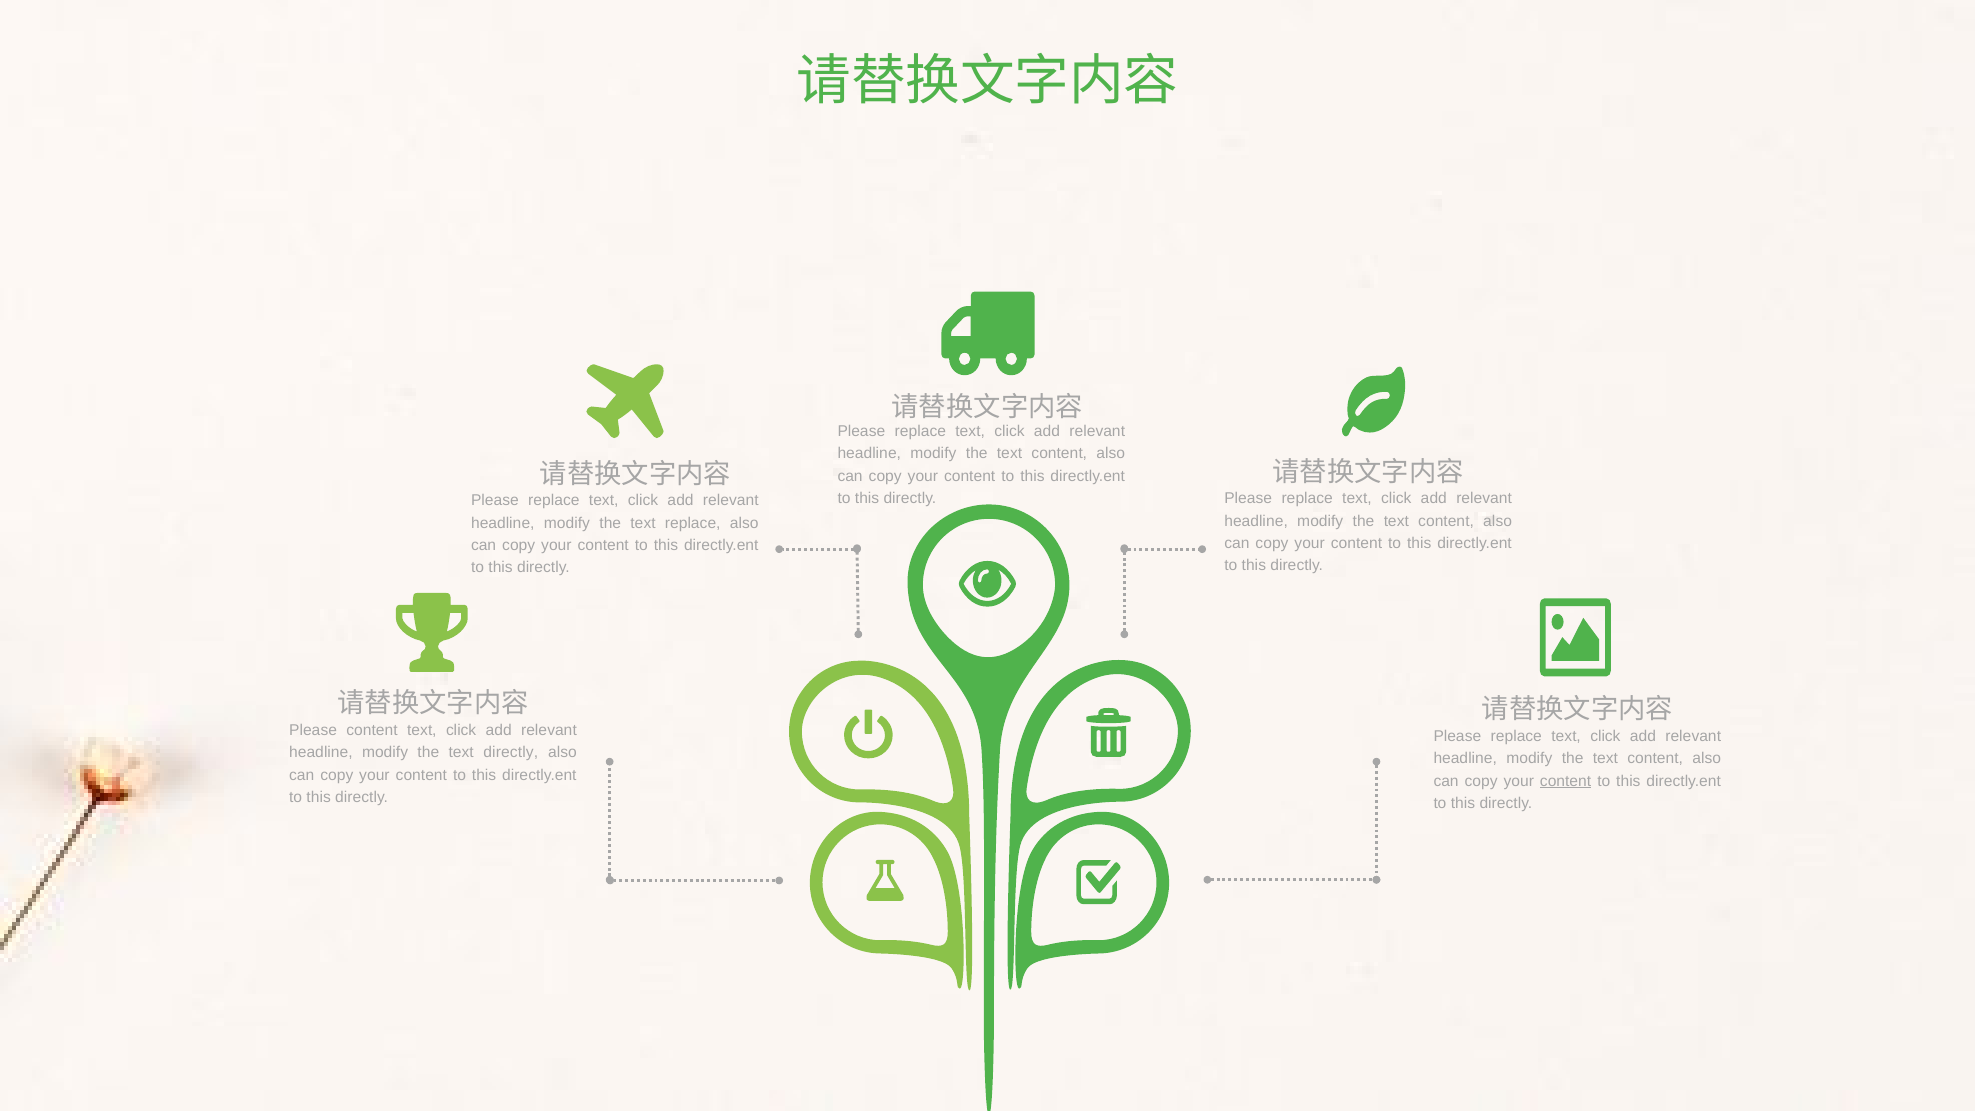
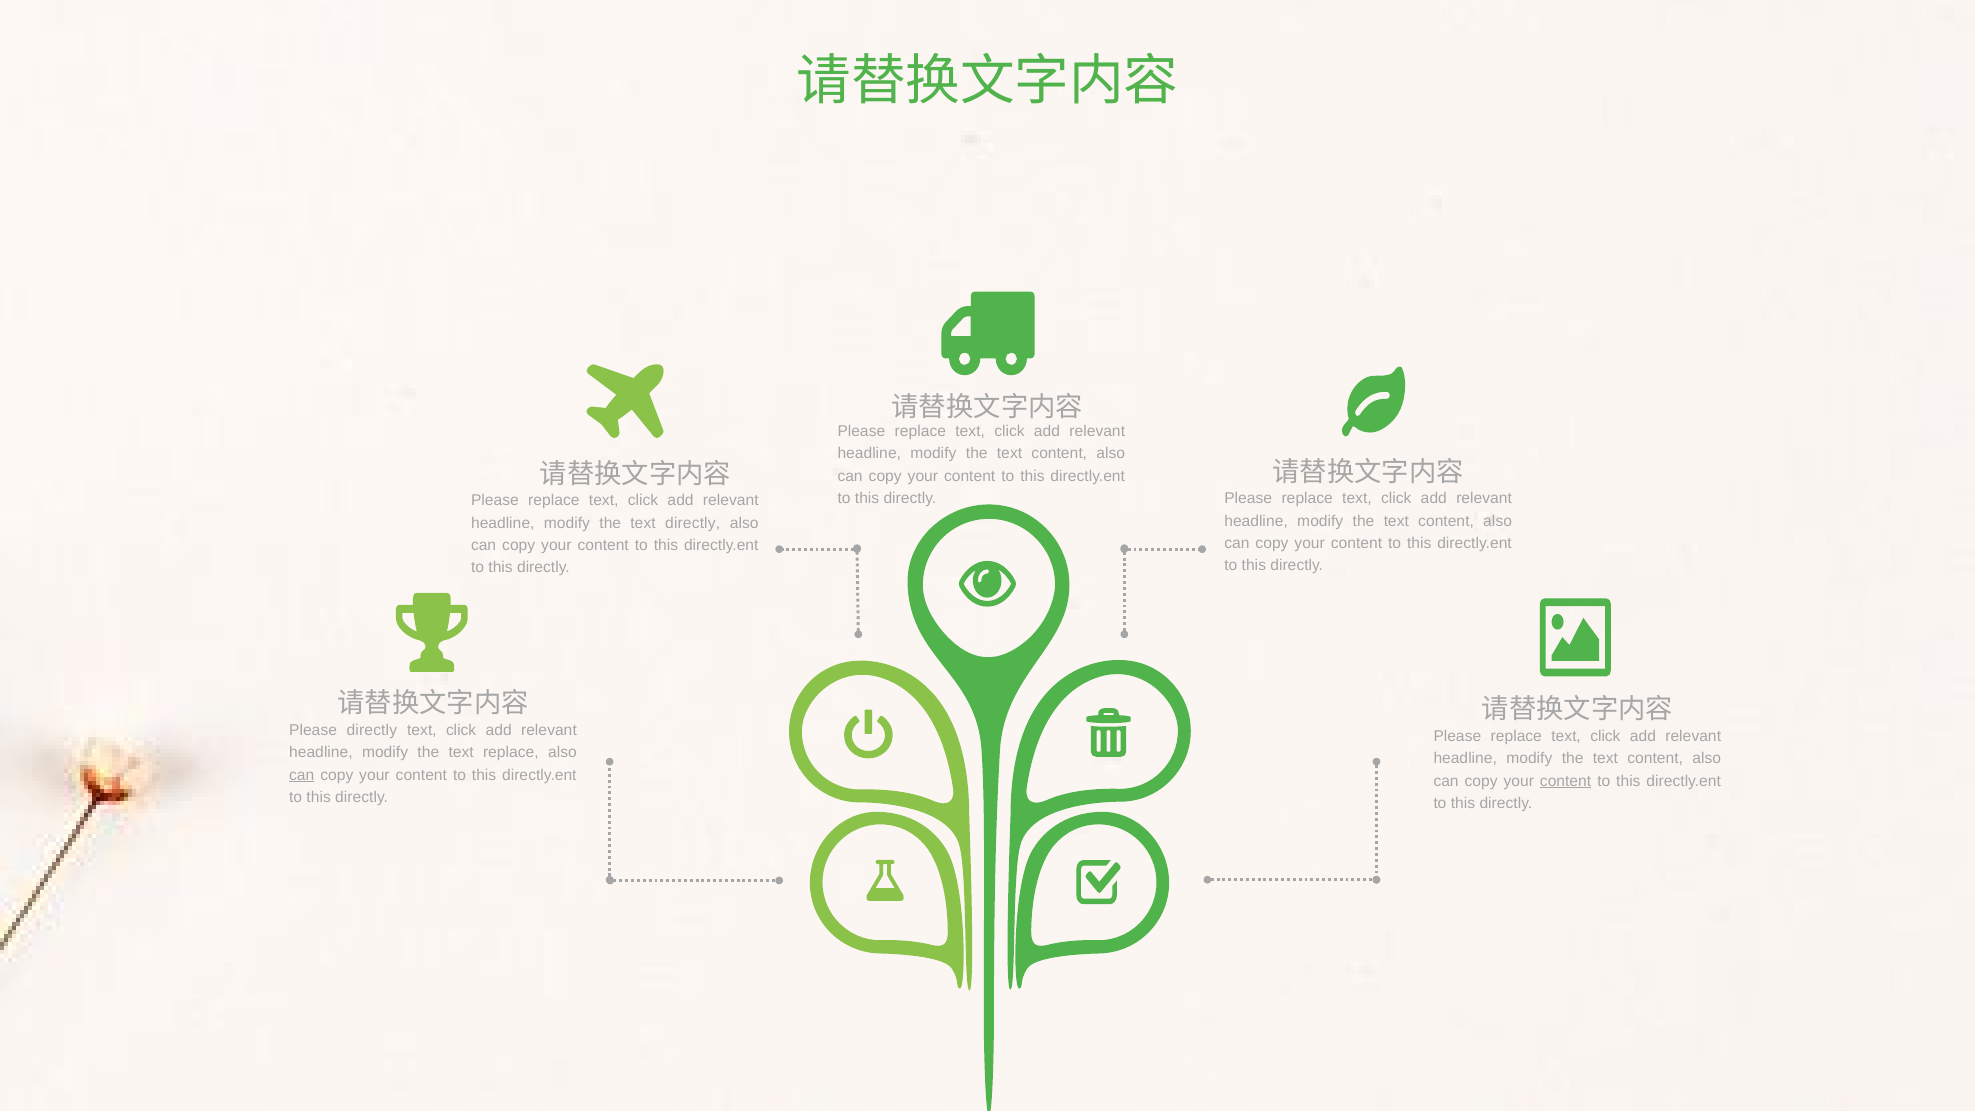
text replace: replace -> directly
Please content: content -> directly
text directly: directly -> replace
can at (302, 775) underline: none -> present
